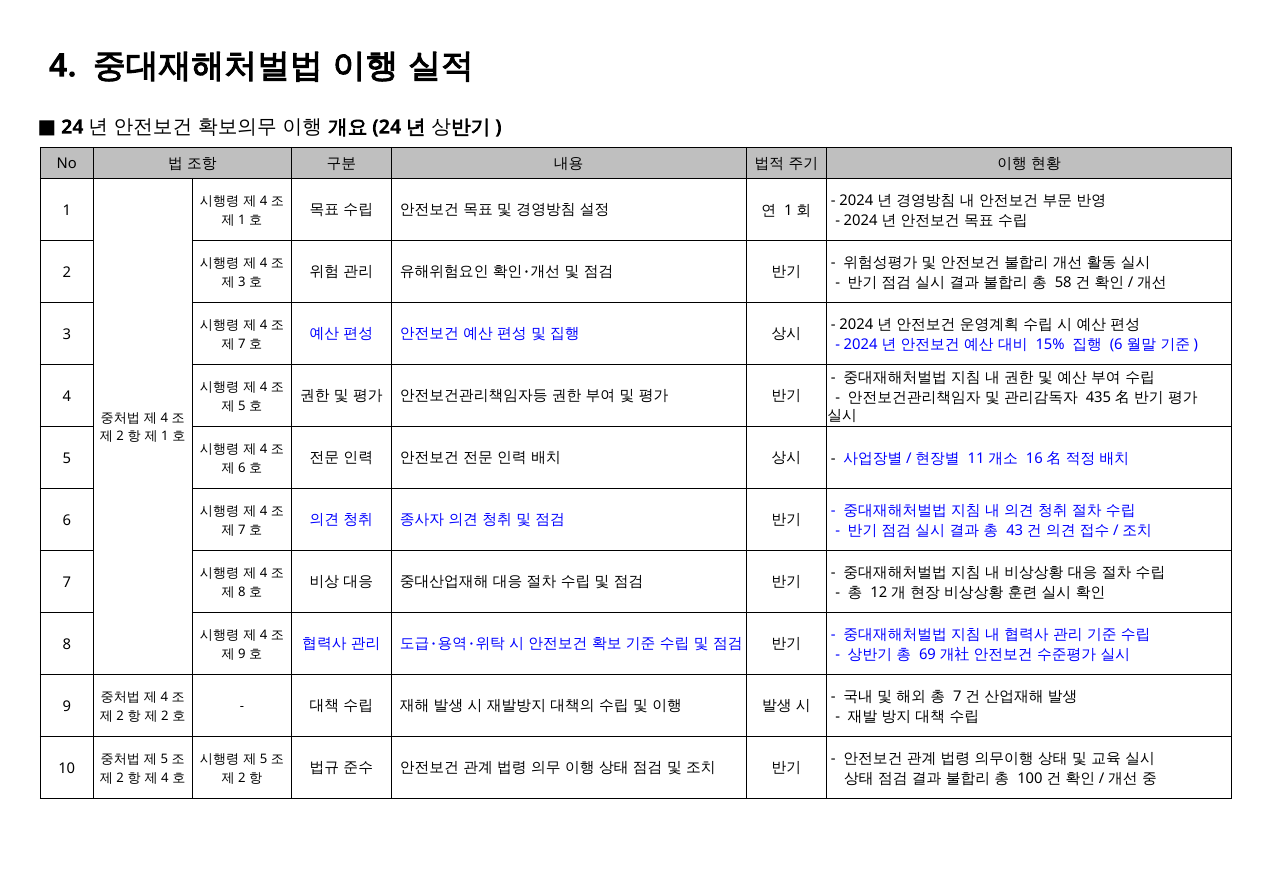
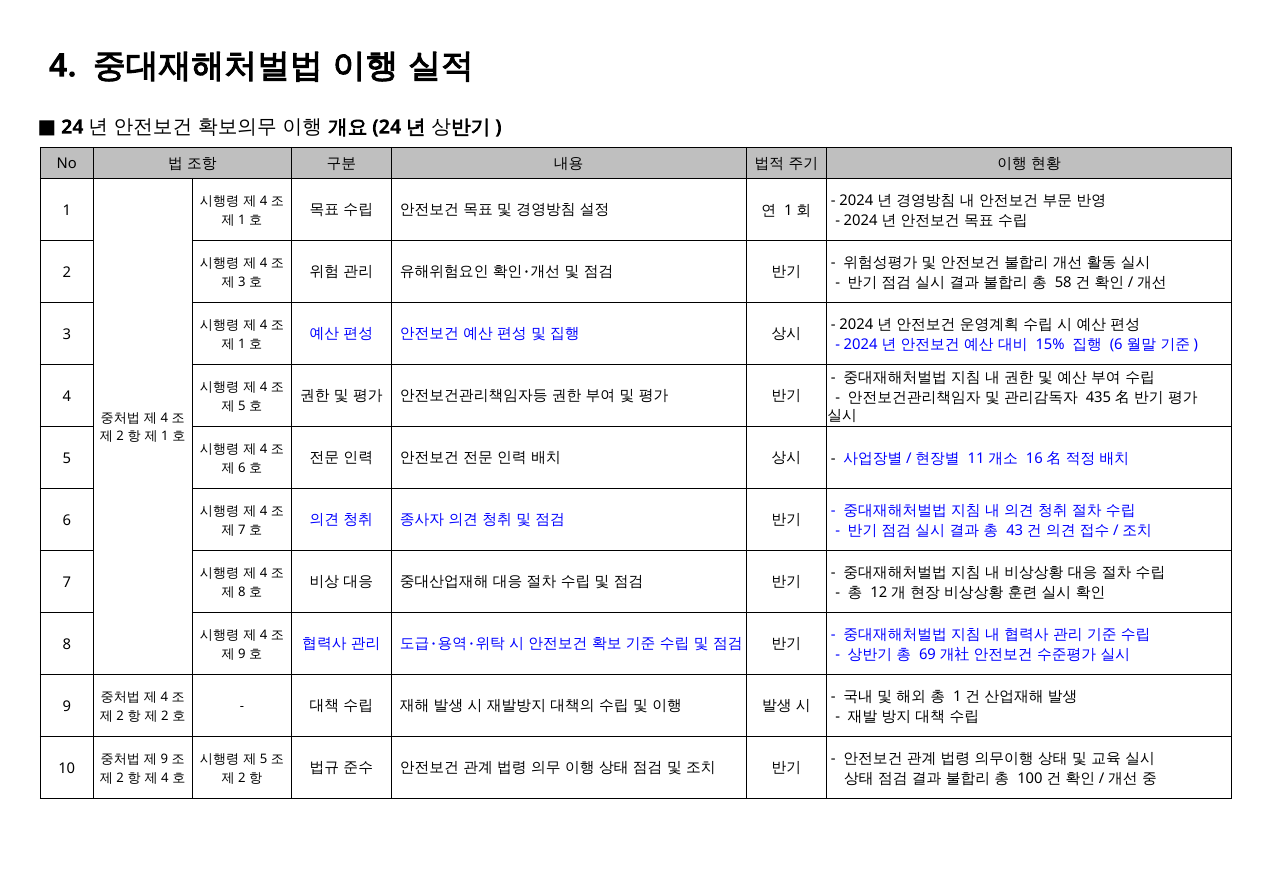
7 at (242, 343): 7 -> 1
7 at (957, 696): 7 -> 1
5 at (164, 759): 5 -> 9
